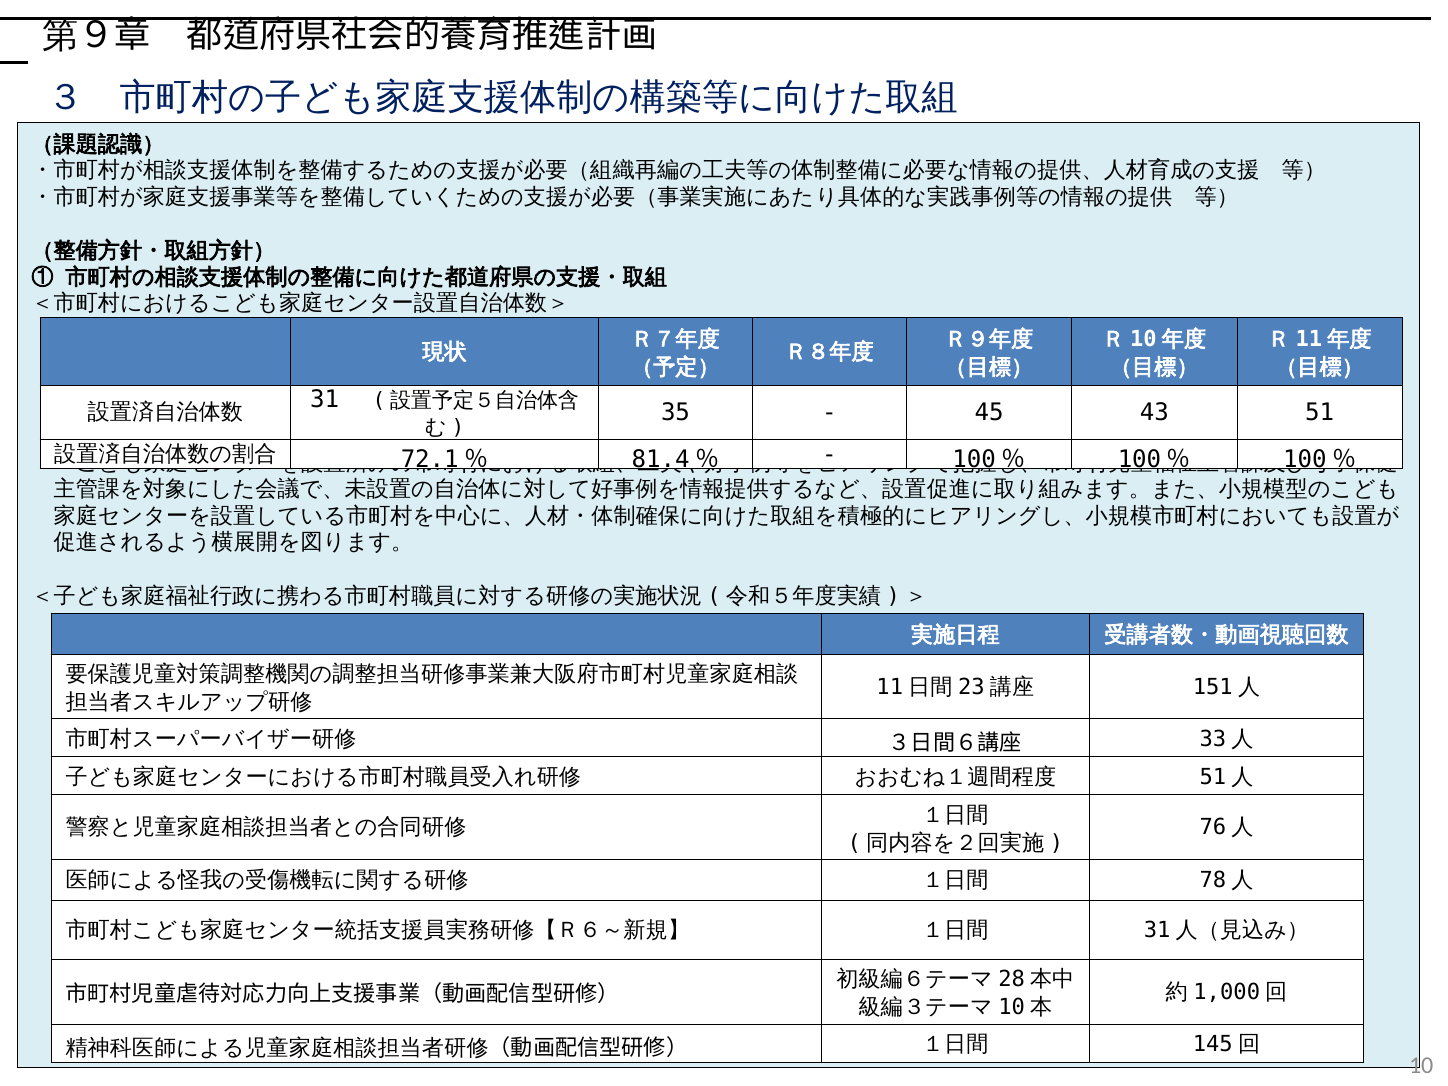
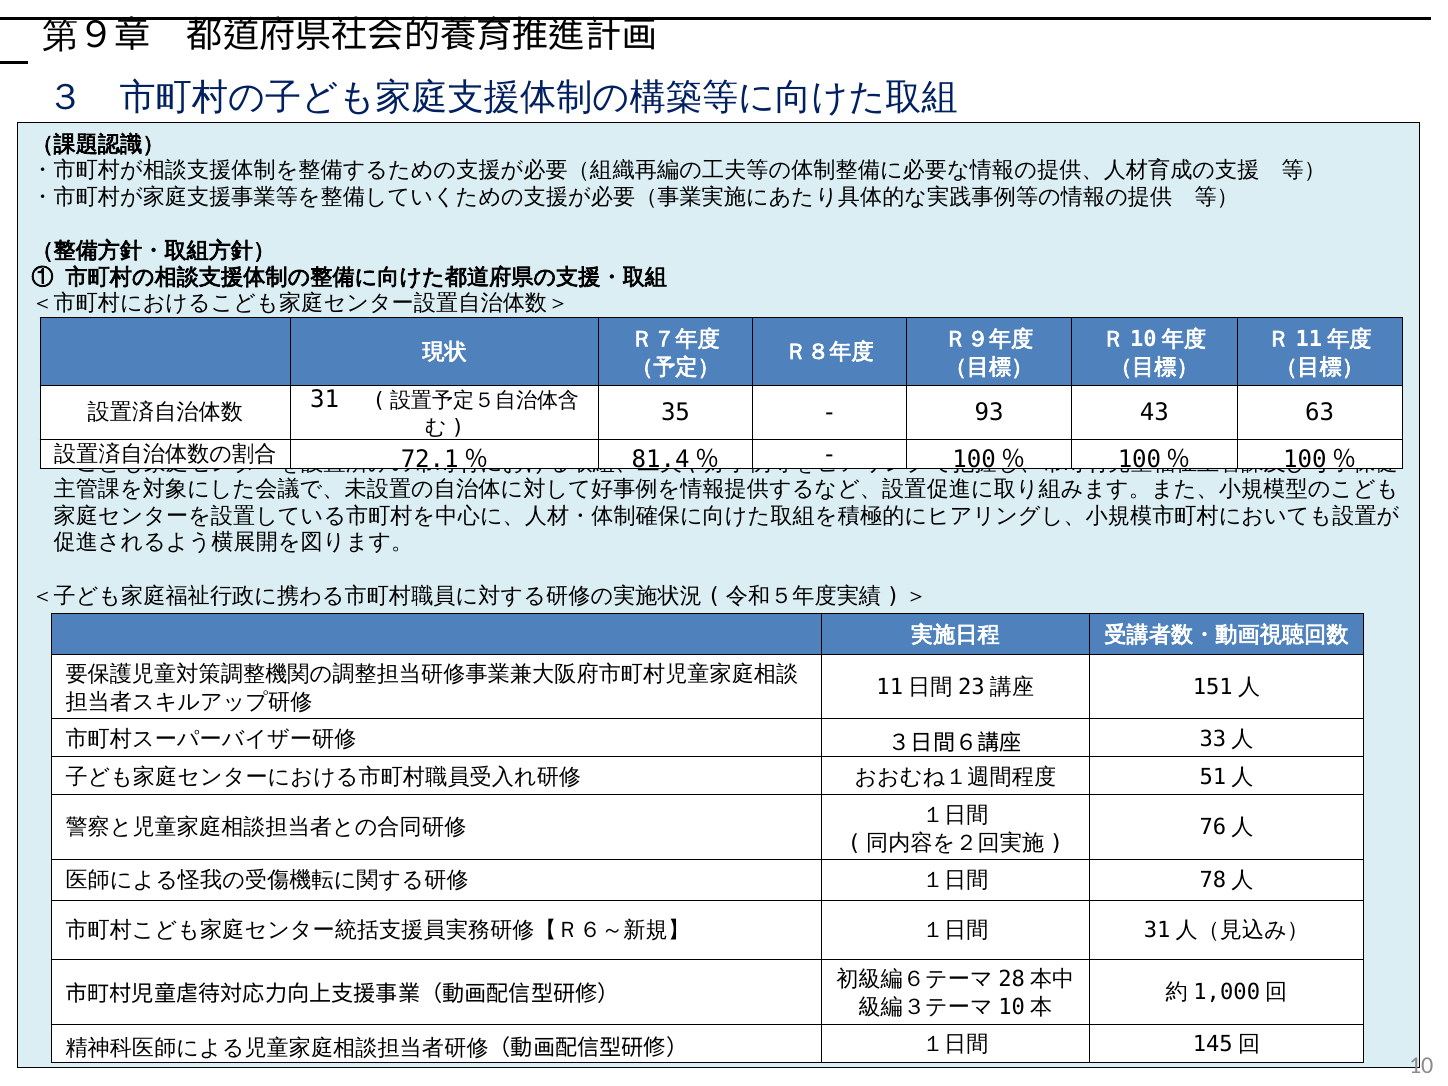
45: 45 -> 93
51: 51 -> 63
